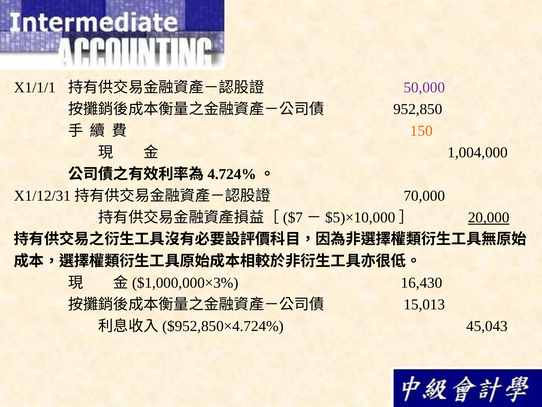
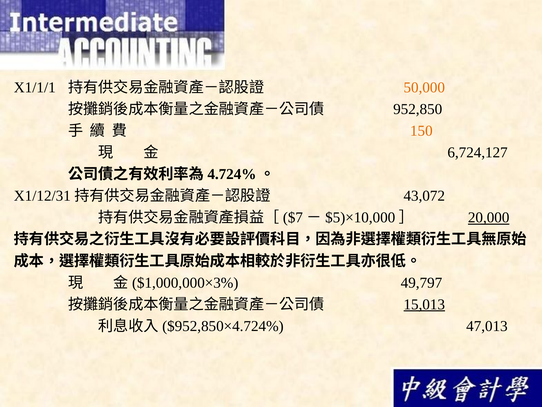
50,000 colour: purple -> orange
1,004,000: 1,004,000 -> 6,724,127
70,000: 70,000 -> 43,072
16,430: 16,430 -> 49,797
15,013 underline: none -> present
45,043: 45,043 -> 47,013
